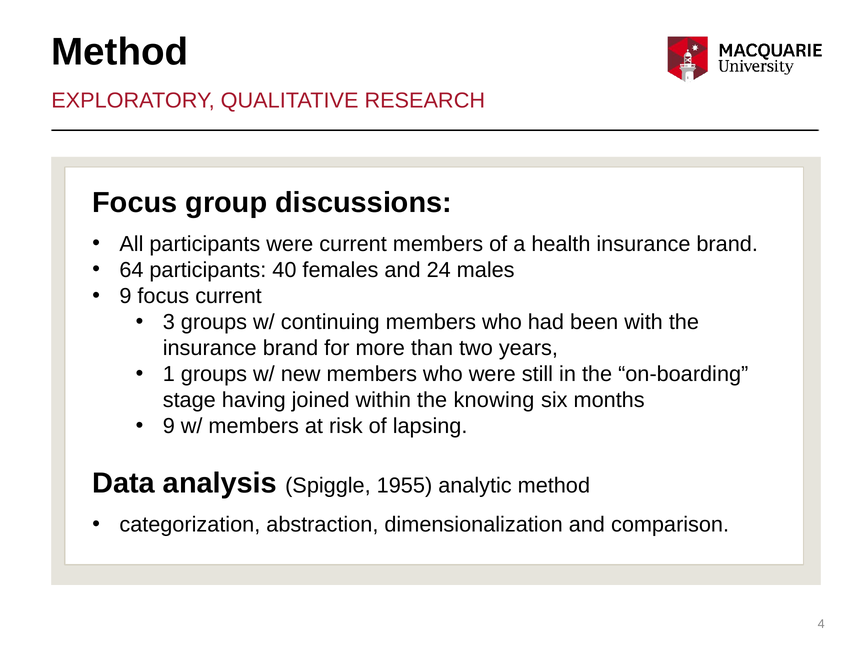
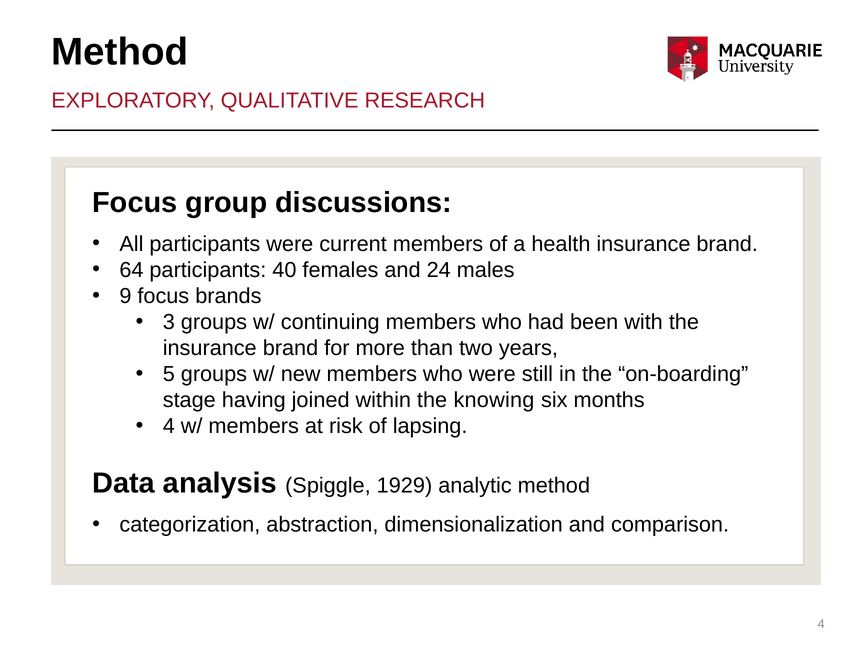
focus current: current -> brands
1: 1 -> 5
9 at (169, 426): 9 -> 4
1955: 1955 -> 1929
